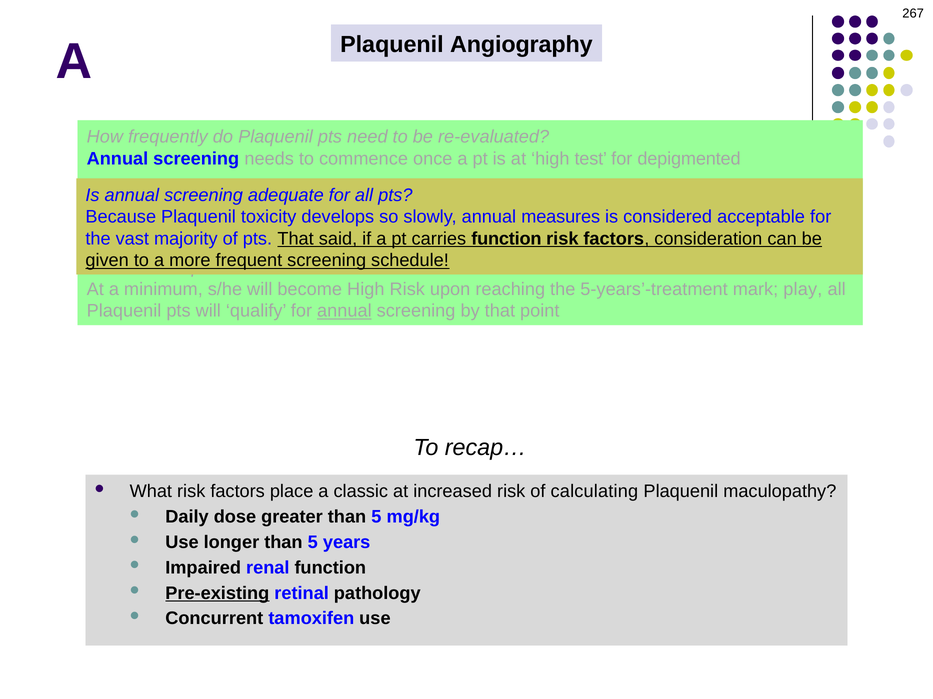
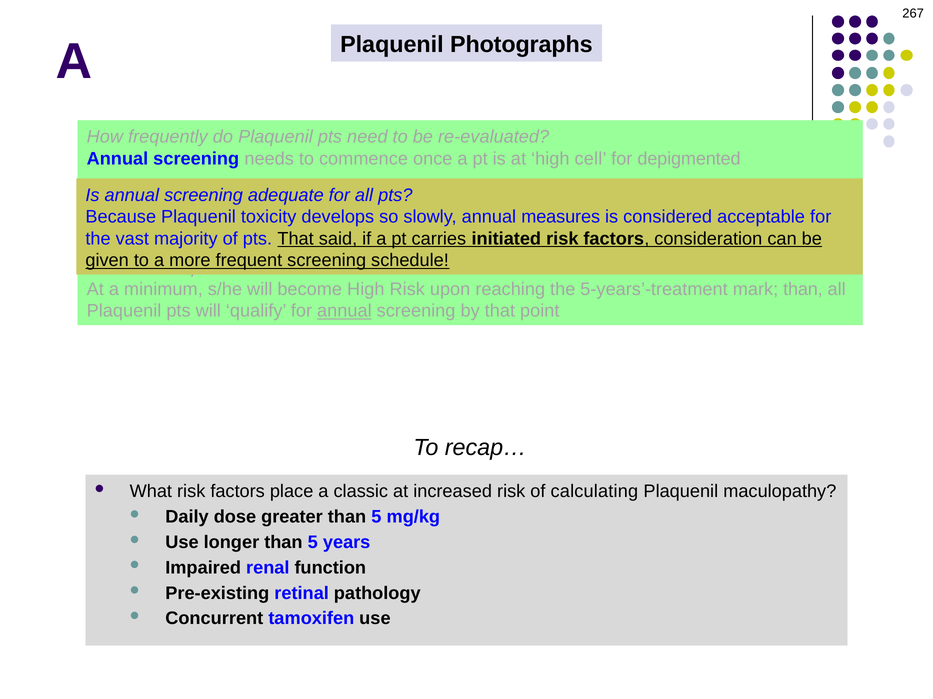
Angiography: Angiography -> Photographs
test: test -> cell
carries function: function -> initiated
mark play: play -> than
Pre-existing underline: present -> none
